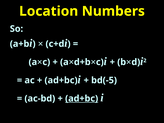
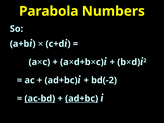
Location: Location -> Parabola
bd(-5: bd(-5 -> bd(-2
ac-bd underline: none -> present
